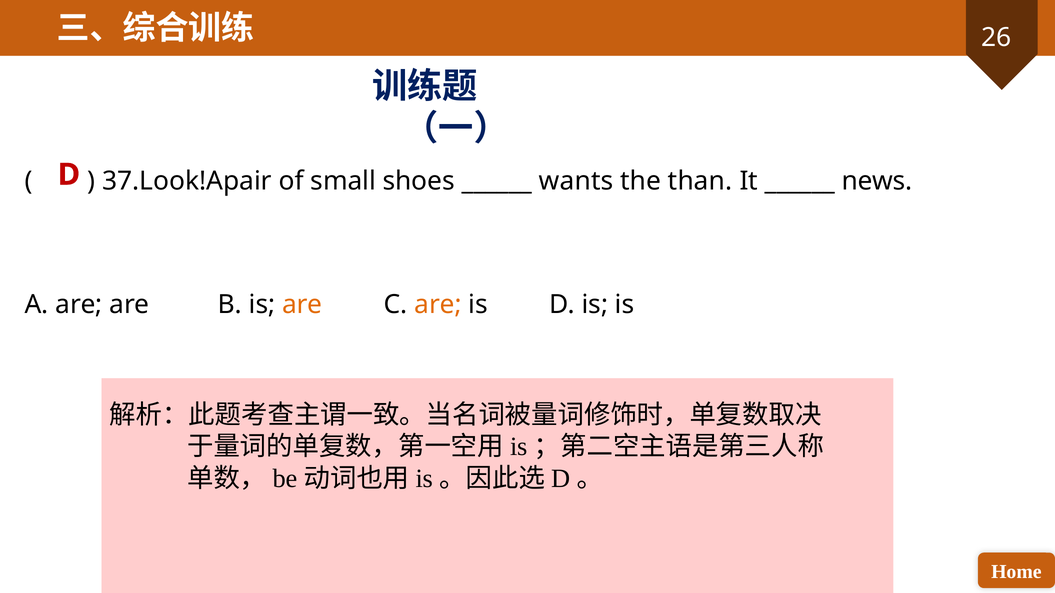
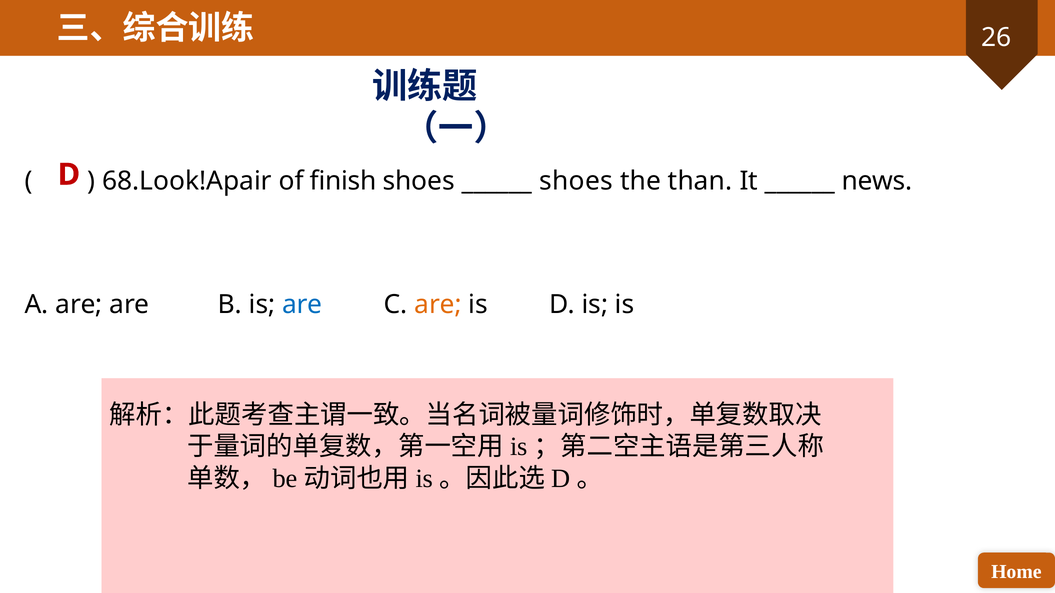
37.Look!Apair: 37.Look!Apair -> 68.Look!Apair
small: small -> finish
wants at (576, 181): wants -> shoes
are at (302, 305) colour: orange -> blue
